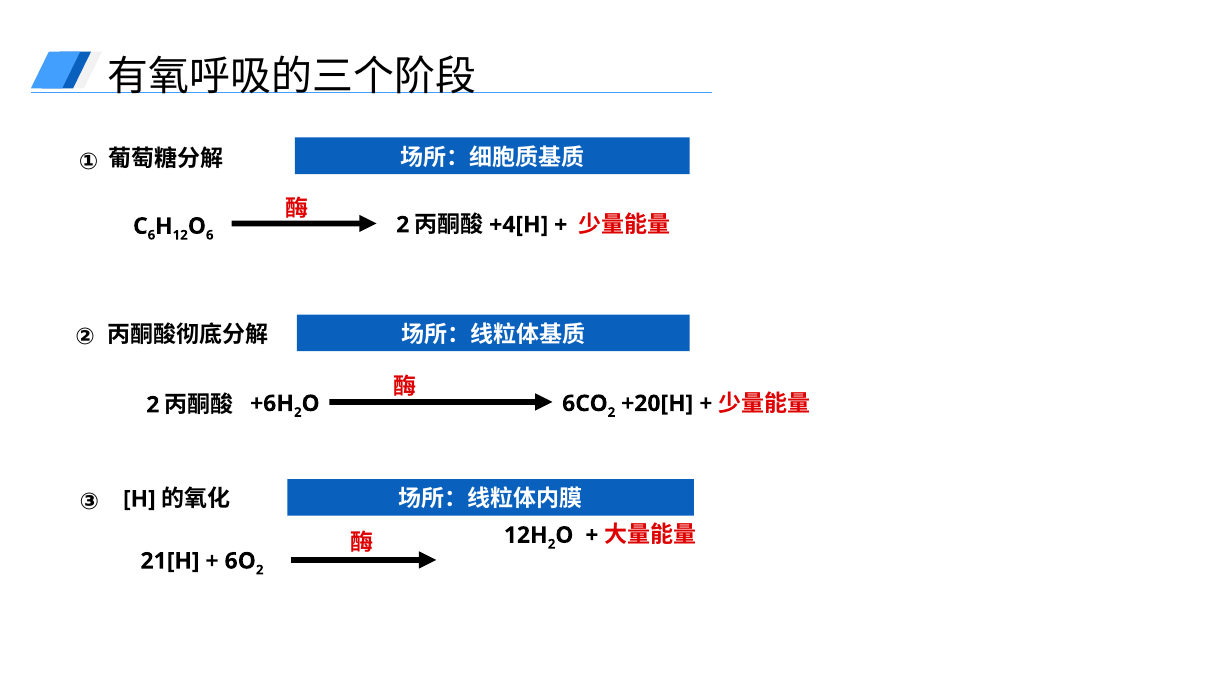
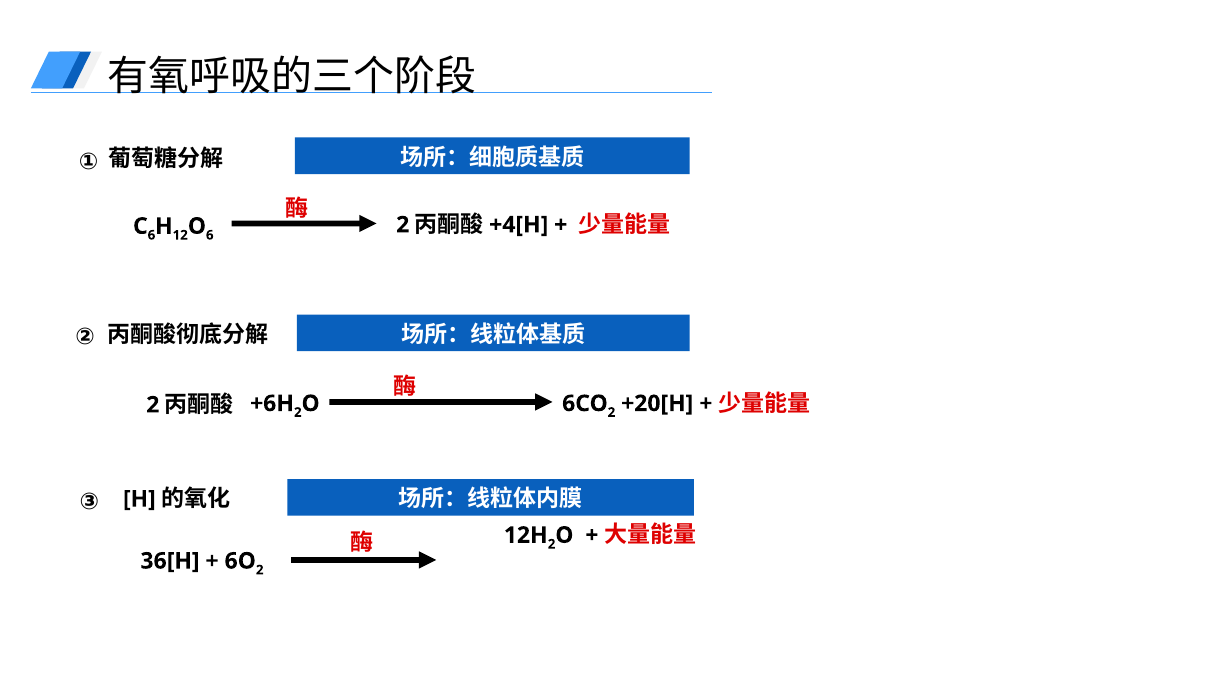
21[H: 21[H -> 36[H
